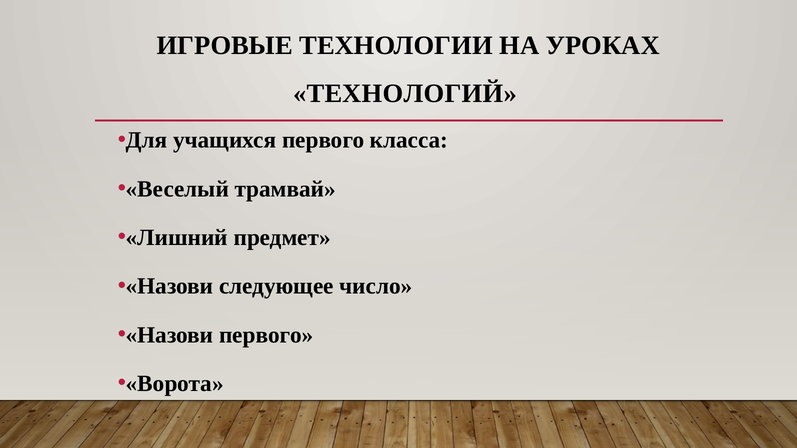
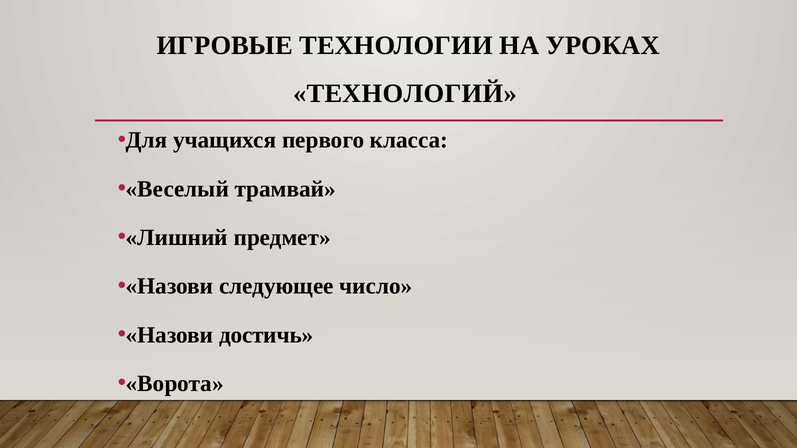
первого at (266, 335): первого -> достичь
